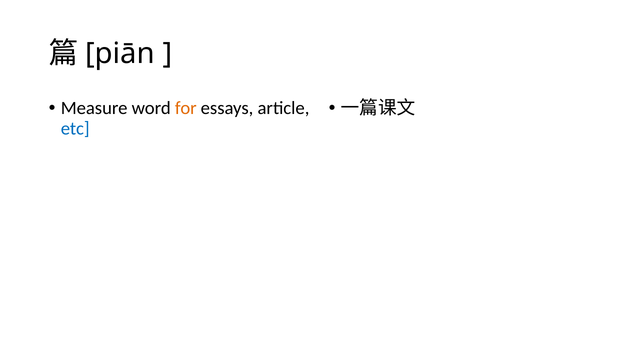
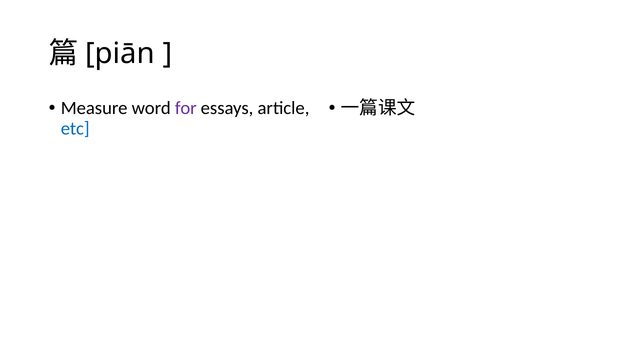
for colour: orange -> purple
